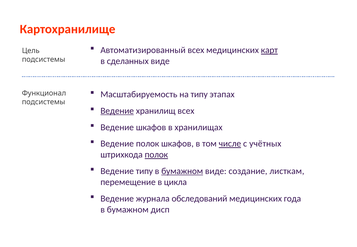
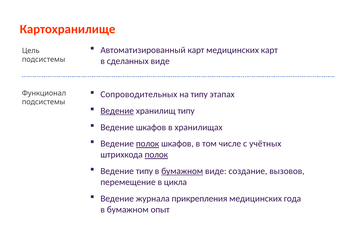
Автоматизированный всех: всех -> карт
карт at (269, 50) underline: present -> none
Масштабируемость: Масштабируемость -> Сопроводительных
хранилищ всех: всех -> типу
полок at (148, 144) underline: none -> present
числе underline: present -> none
листкам: листкам -> вызовов
обследований: обследований -> прикрепления
дисп: дисп -> опыт
